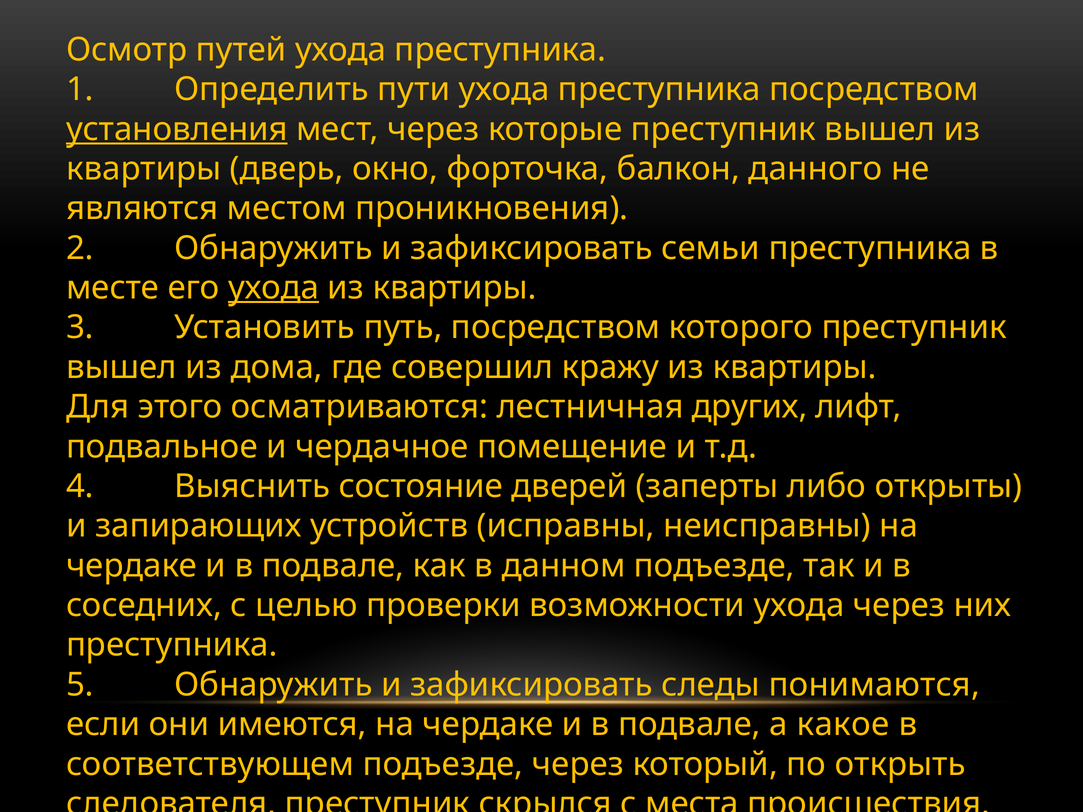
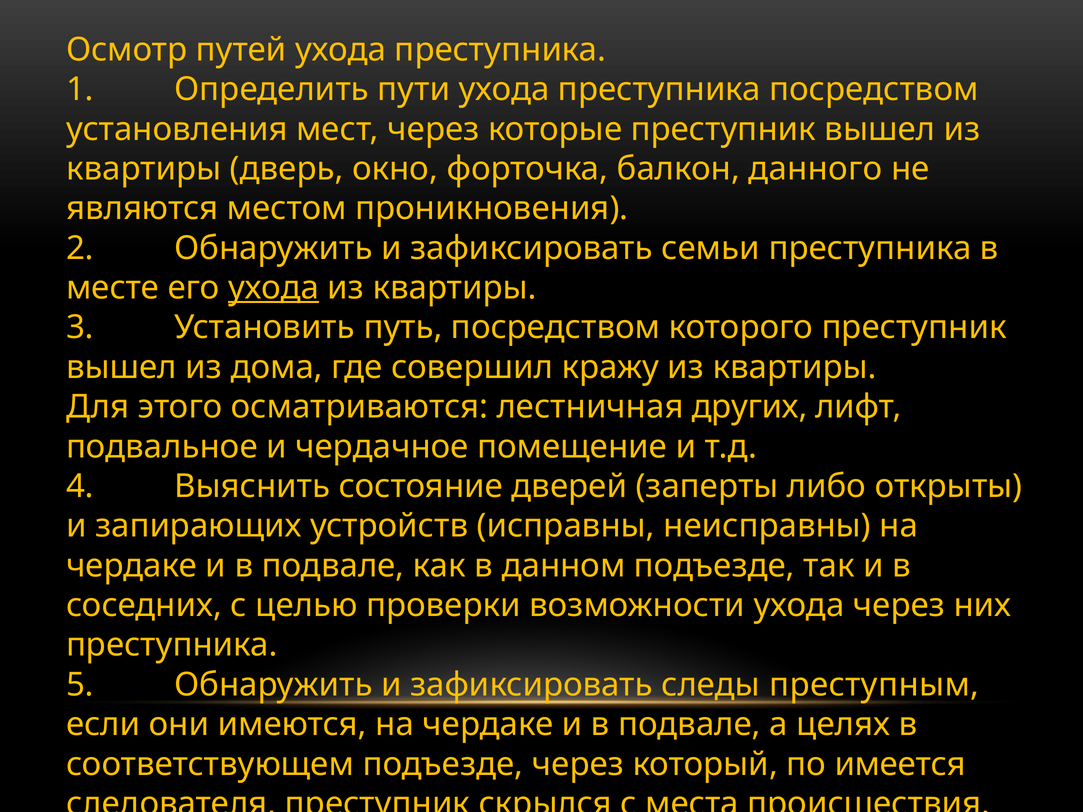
установления underline: present -> none
понимаются: понимаются -> преступным
какое: какое -> целях
открыть: открыть -> имеется
